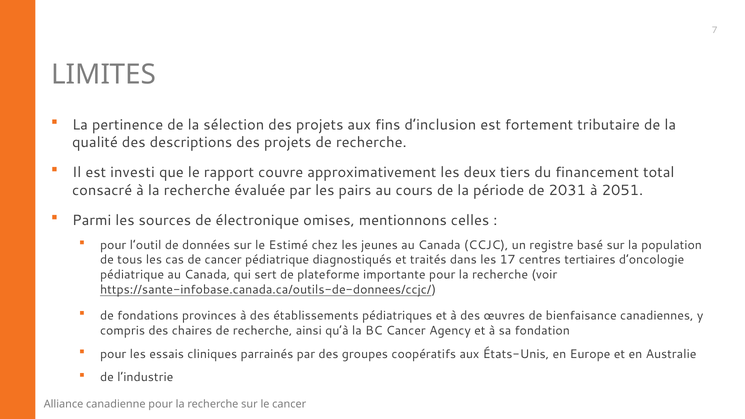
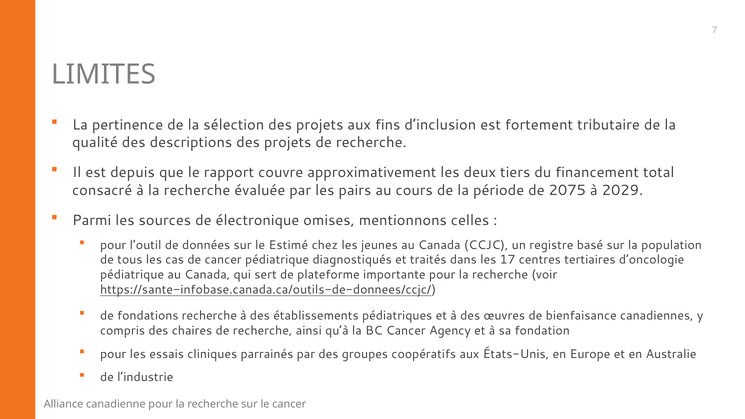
investi: investi -> depuis
2031: 2031 -> 2075
2051: 2051 -> 2029
fondations provinces: provinces -> recherche
